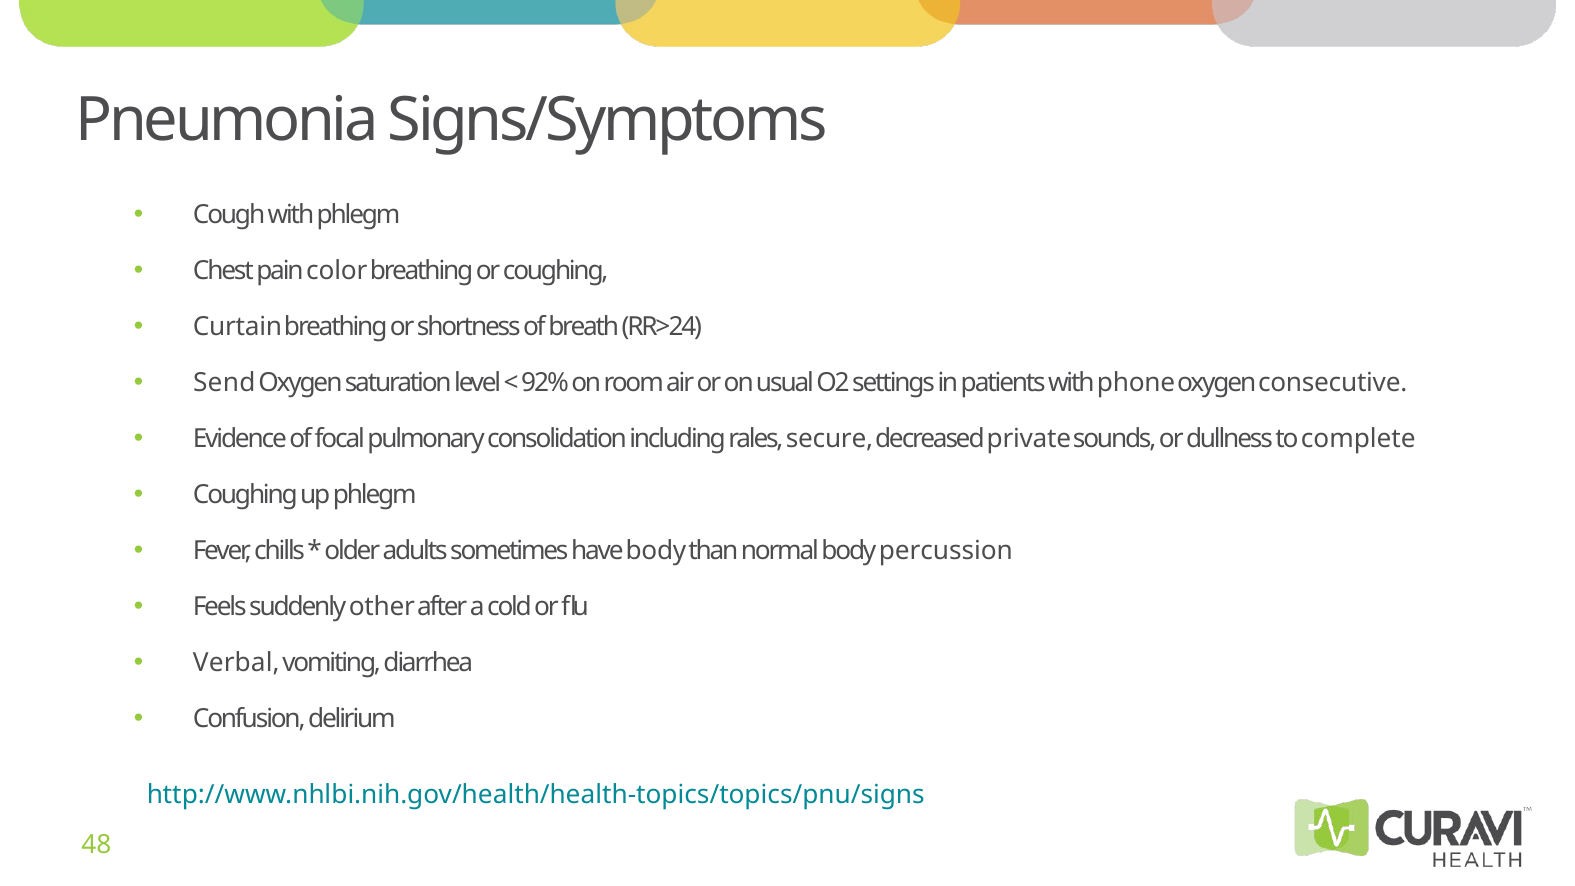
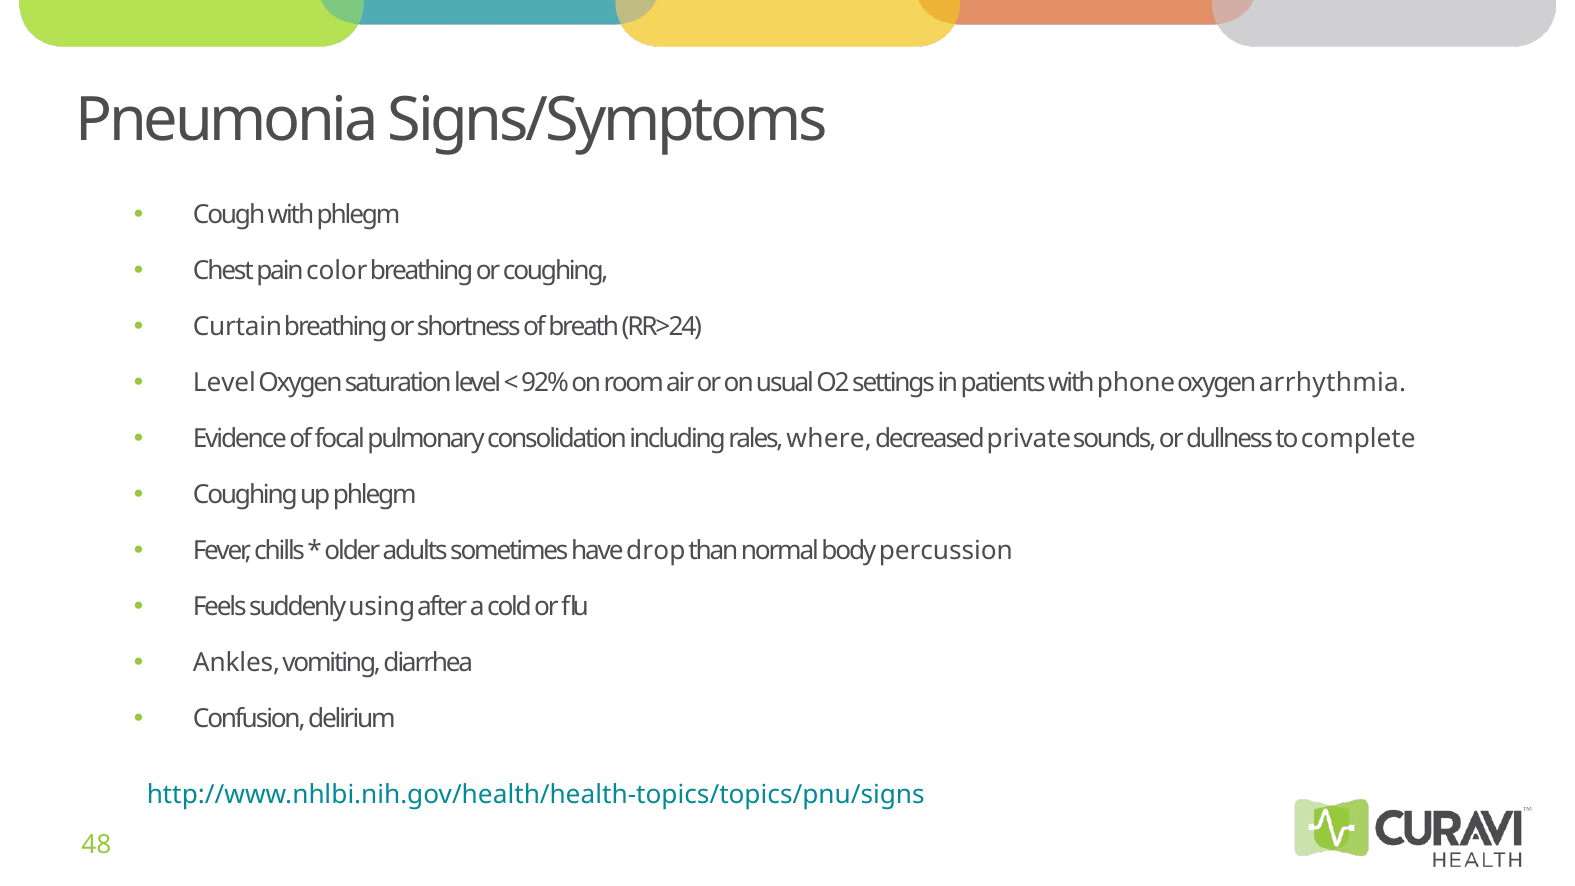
Send at (224, 383): Send -> Level
consecutive: consecutive -> arrhythmia
secure: secure -> where
have body: body -> drop
other: other -> using
Verbal: Verbal -> Ankles
